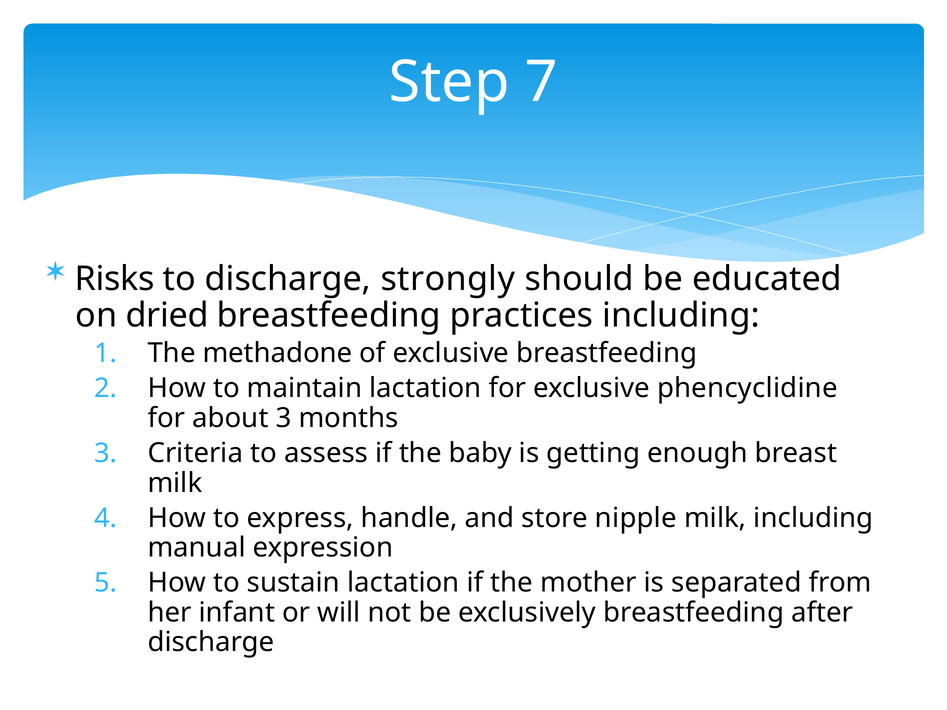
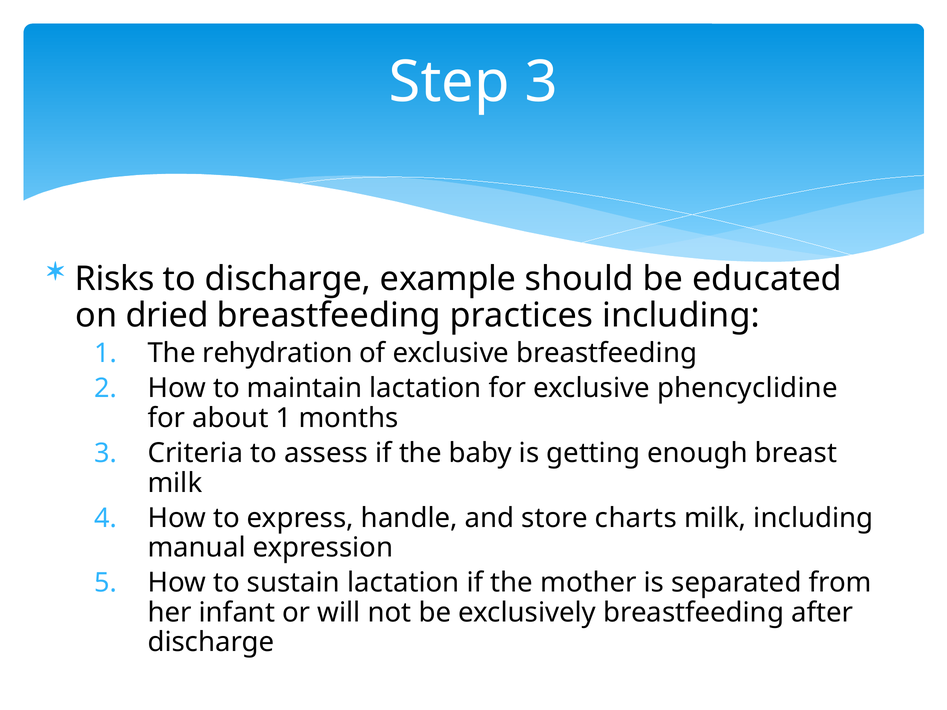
Step 7: 7 -> 3
strongly: strongly -> example
methadone: methadone -> rehydration
about 3: 3 -> 1
nipple: nipple -> charts
